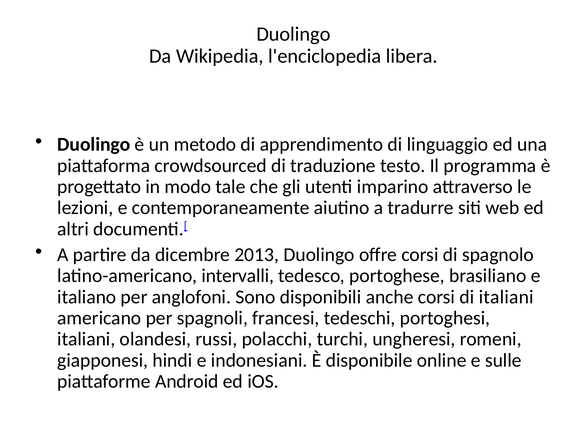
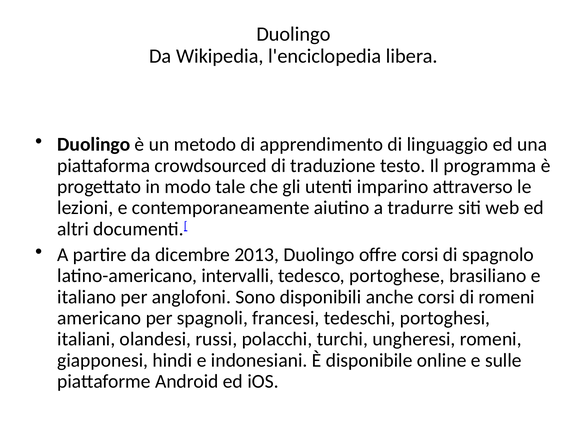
di italiani: italiani -> romeni
